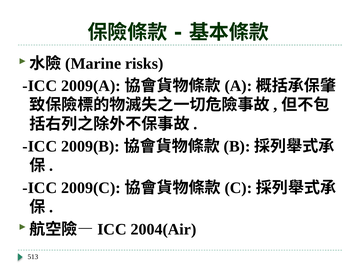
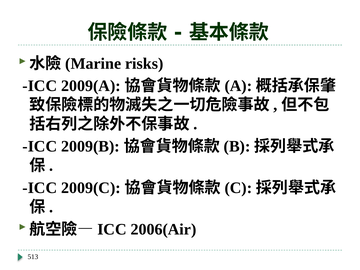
2004(Air: 2004(Air -> 2006(Air
